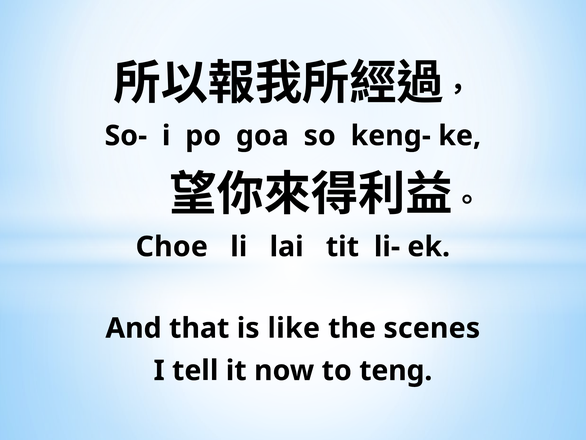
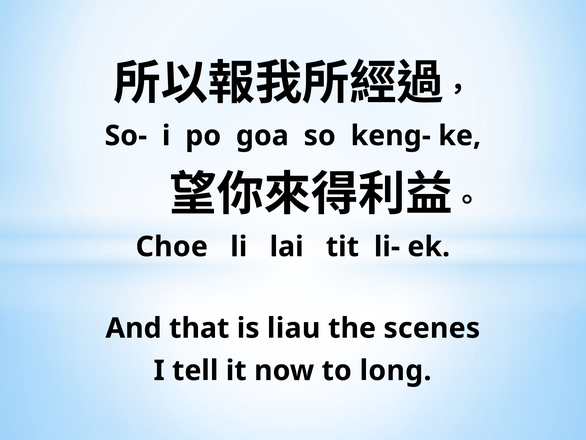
like: like -> liau
teng: teng -> long
